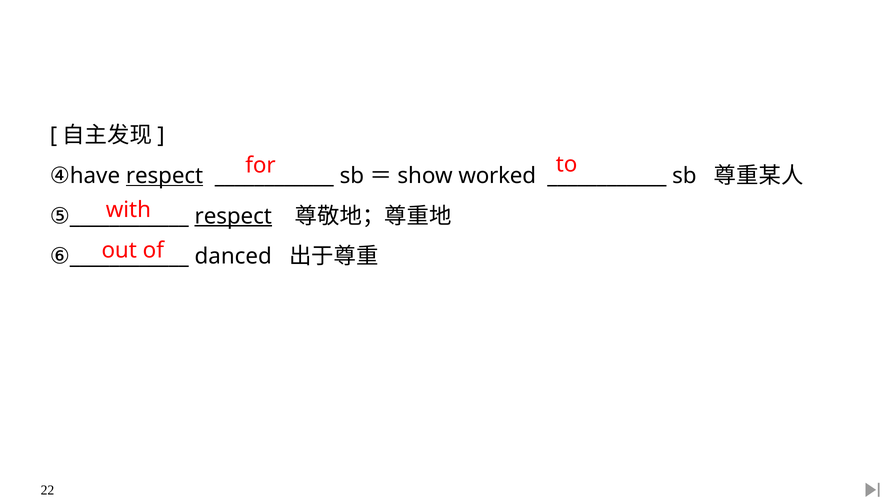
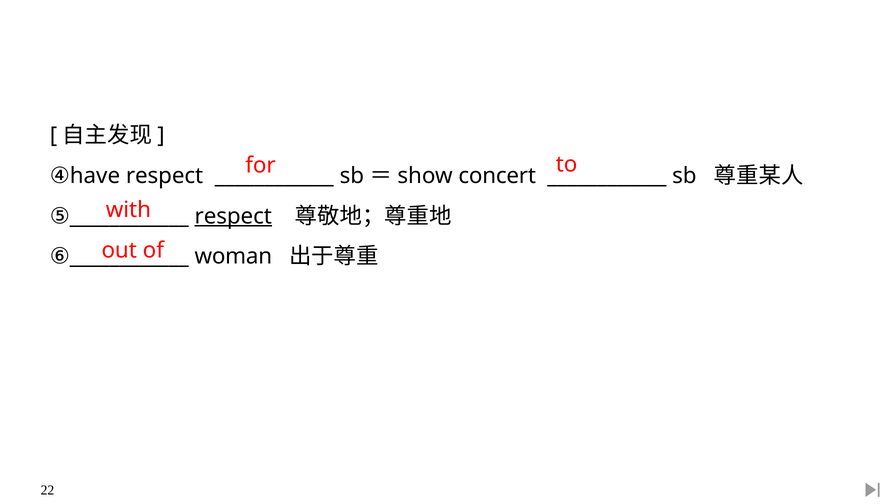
respect at (165, 176) underline: present -> none
worked: worked -> concert
danced: danced -> woman
